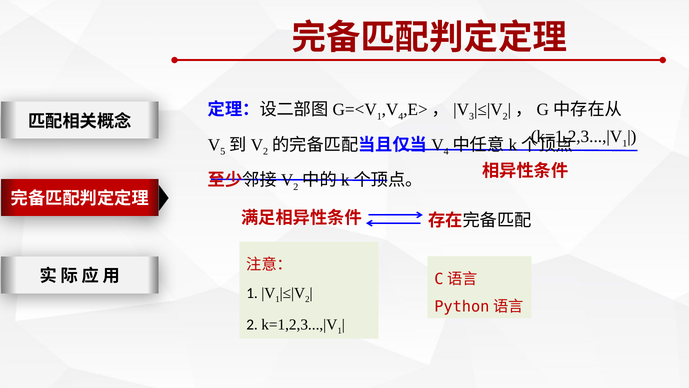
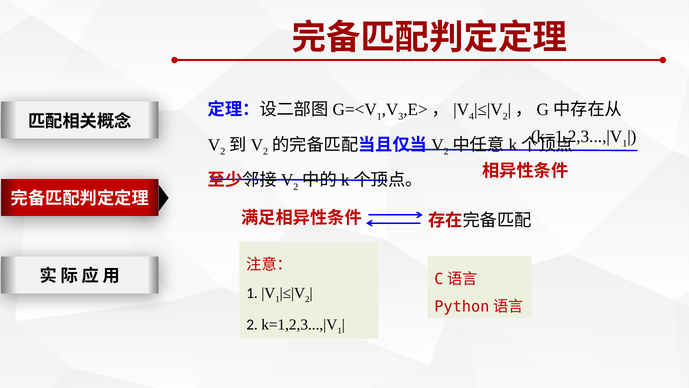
4 at (401, 116): 4 -> 3
3: 3 -> 4
5 at (223, 152): 5 -> 2
4 at (446, 152): 4 -> 2
